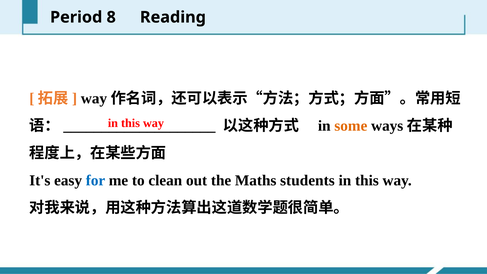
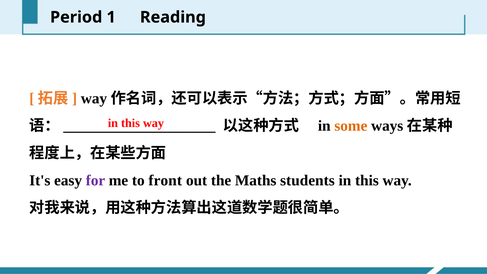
8: 8 -> 1
for colour: blue -> purple
clean: clean -> front
